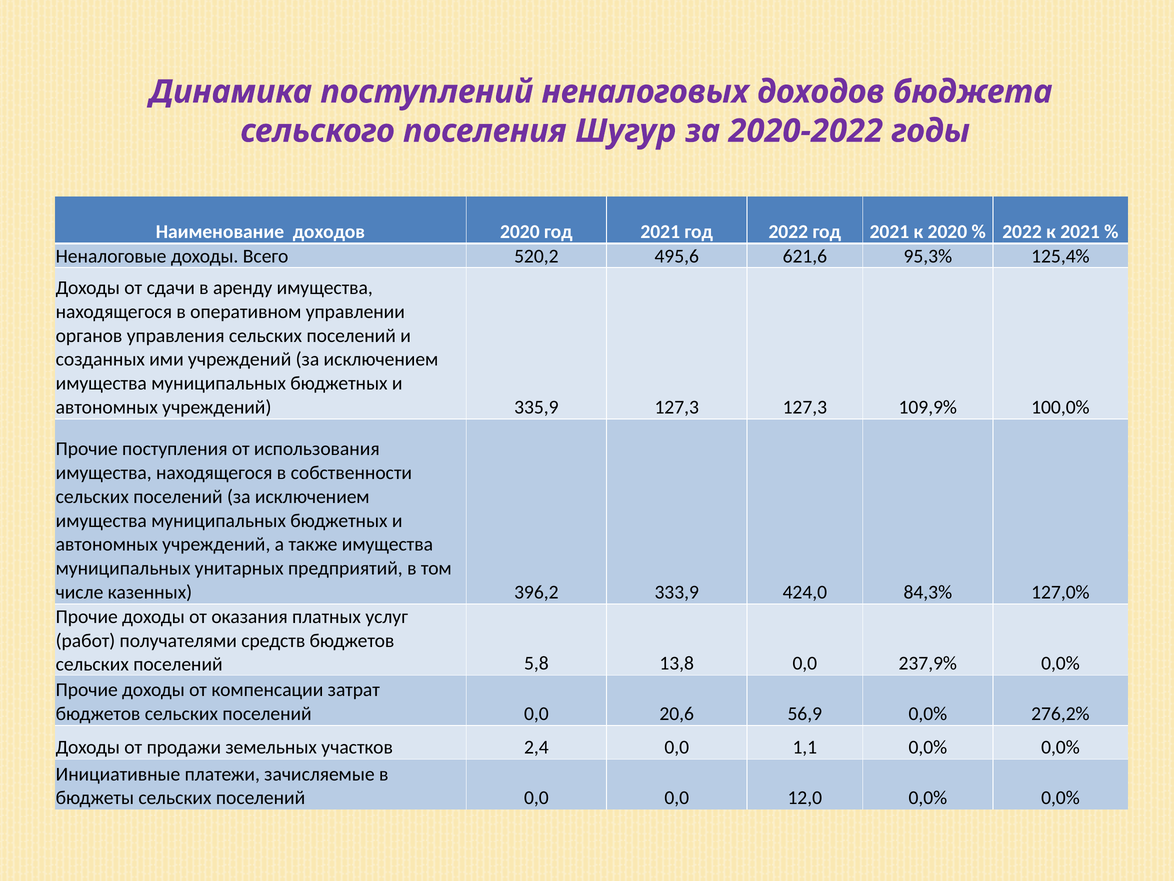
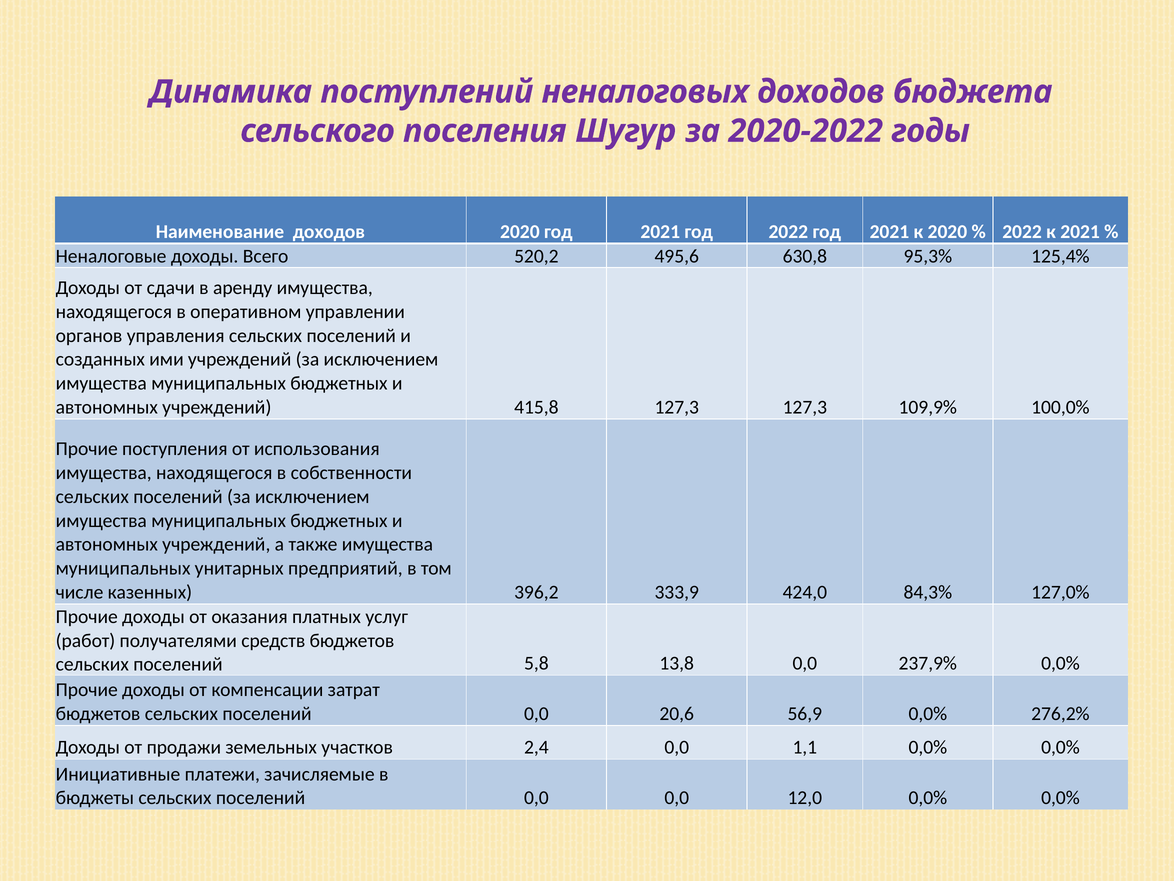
621,6: 621,6 -> 630,8
335,9: 335,9 -> 415,8
